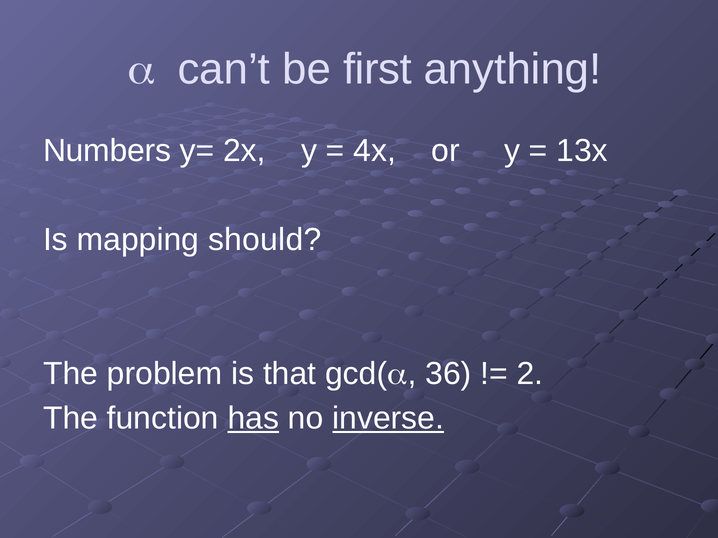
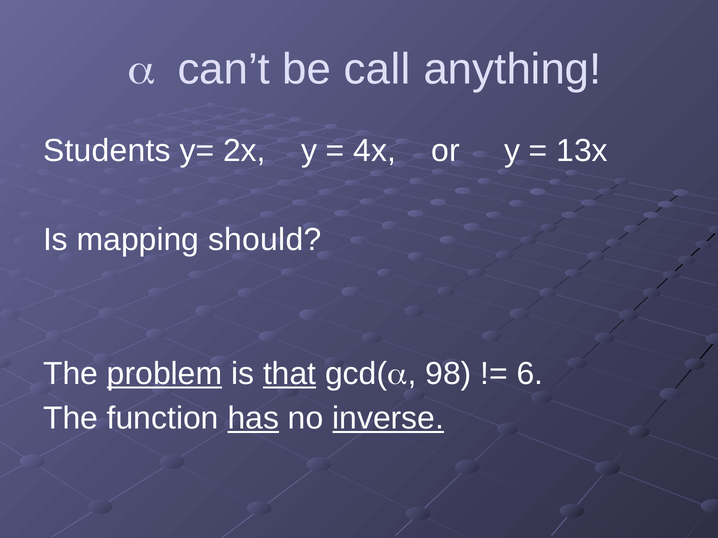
first: first -> call
Numbers: Numbers -> Students
problem underline: none -> present
that underline: none -> present
36: 36 -> 98
2: 2 -> 6
